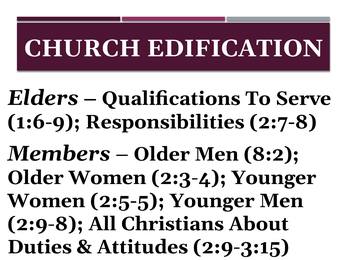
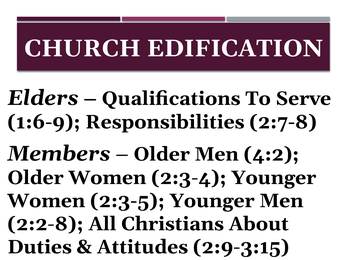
8:2: 8:2 -> 4:2
2:5-5: 2:5-5 -> 2:3-5
2:9-8: 2:9-8 -> 2:2-8
